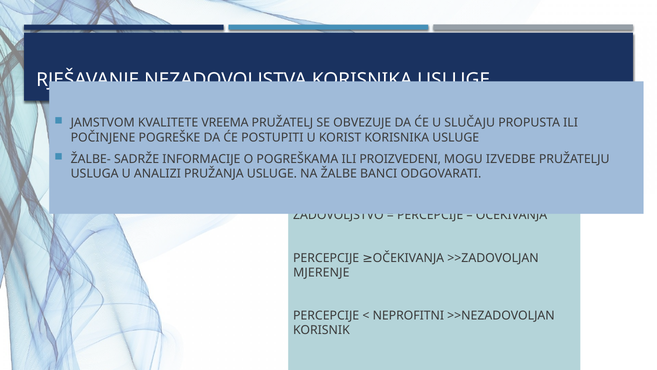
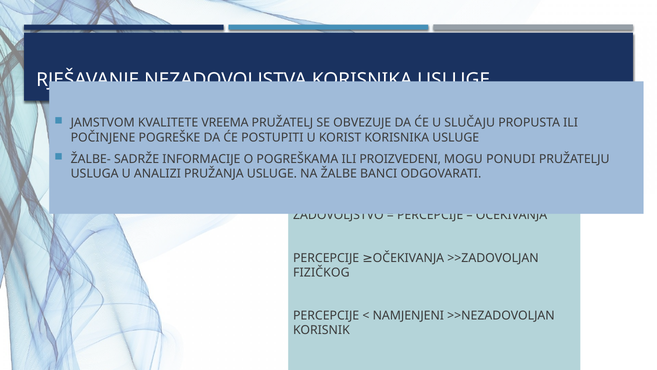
IZVEDBE: IZVEDBE -> PONUDI
MJERENJE: MJERENJE -> FIZIČKOG
NEPROFITNI: NEPROFITNI -> NAMJENJENI
